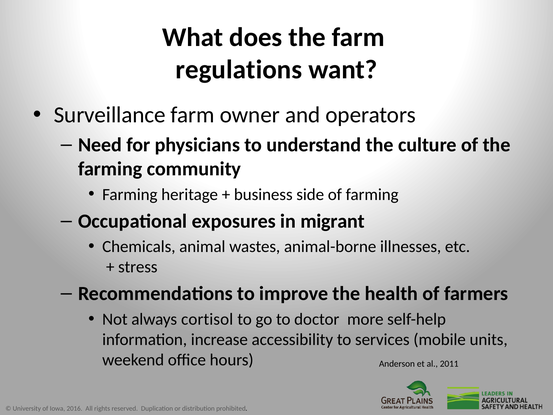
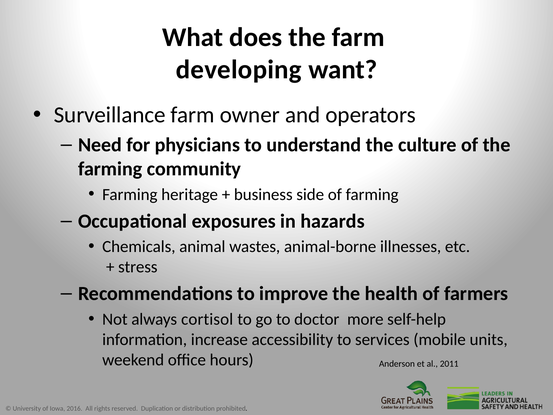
regulations: regulations -> developing
migrant: migrant -> hazards
